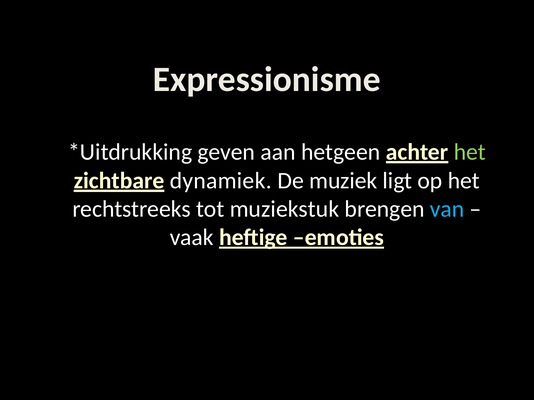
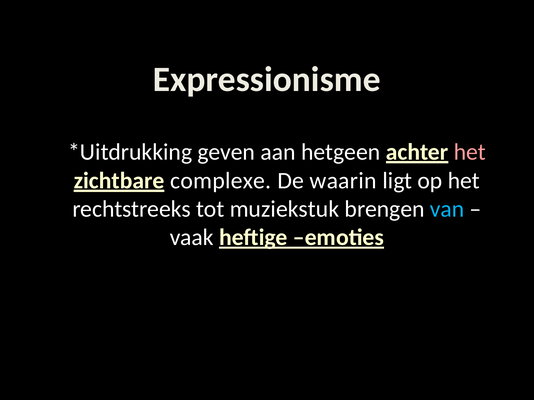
het at (470, 152) colour: light green -> pink
dynamiek: dynamiek -> complexe
muziek: muziek -> waarin
